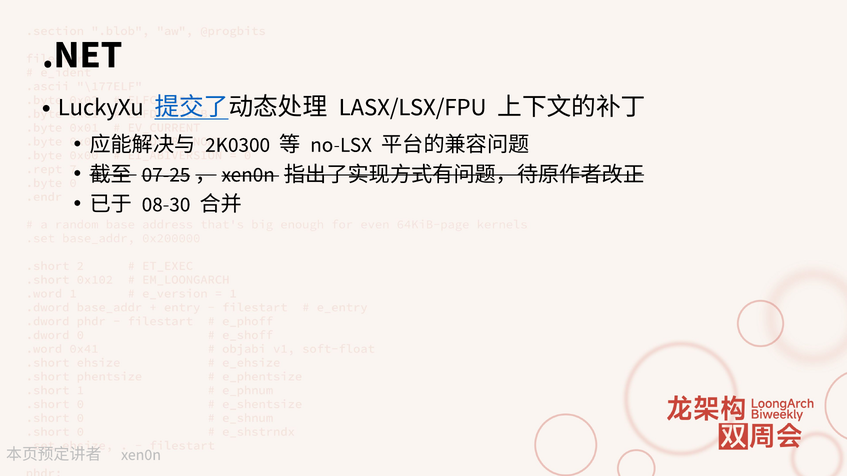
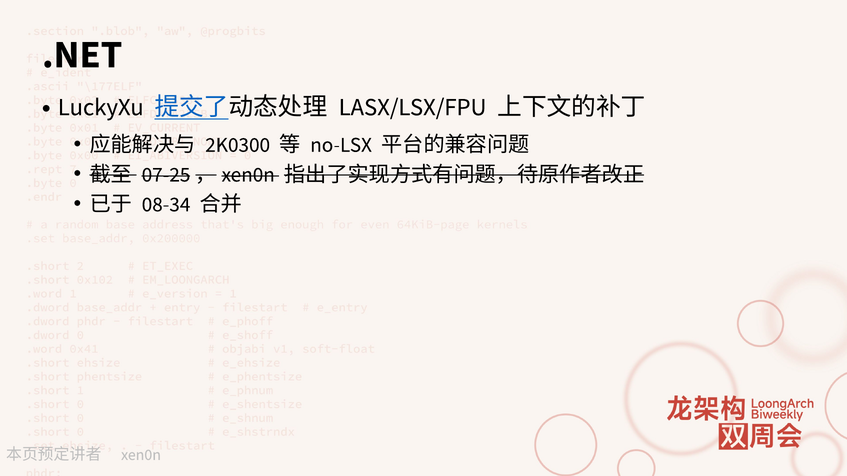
08-30: 08-30 -> 08-34
